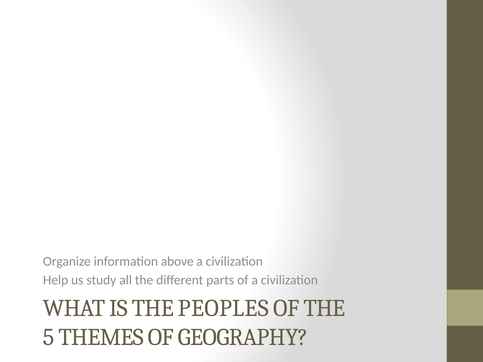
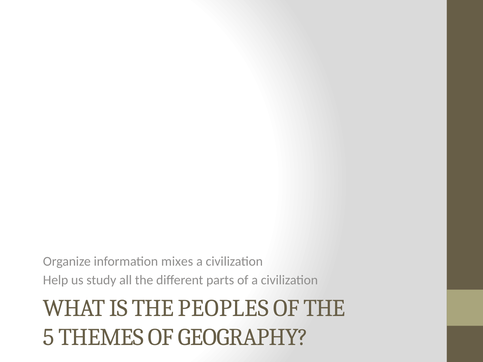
above: above -> mixes
